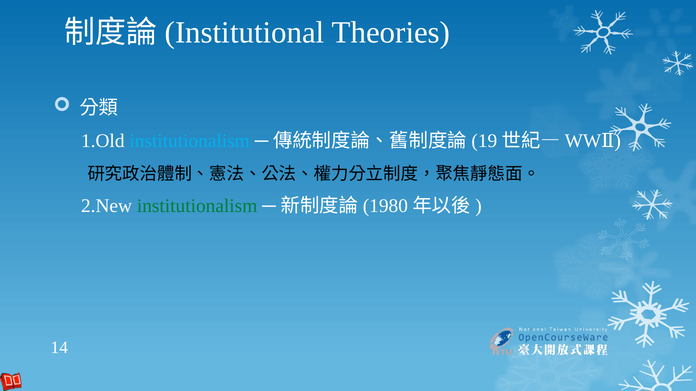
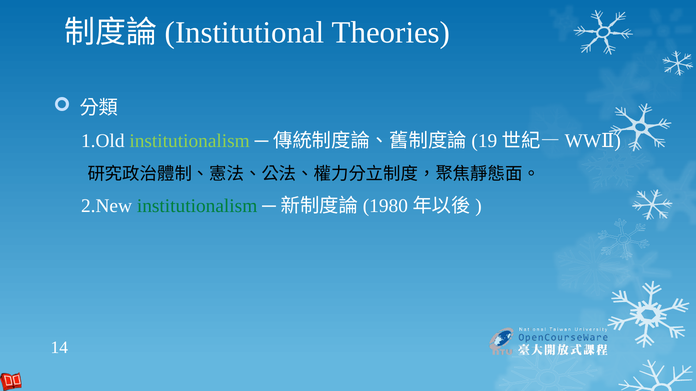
institutionalism at (190, 141) colour: light blue -> light green
